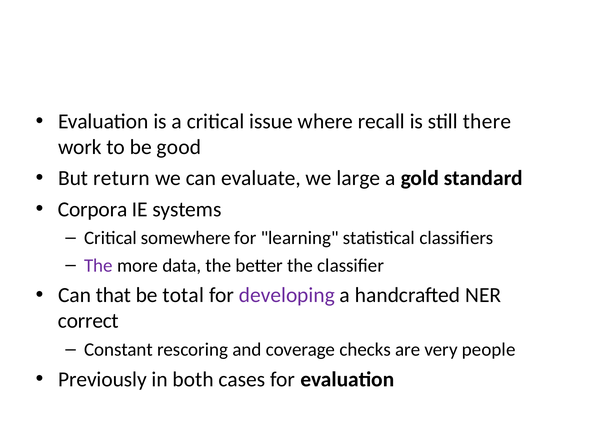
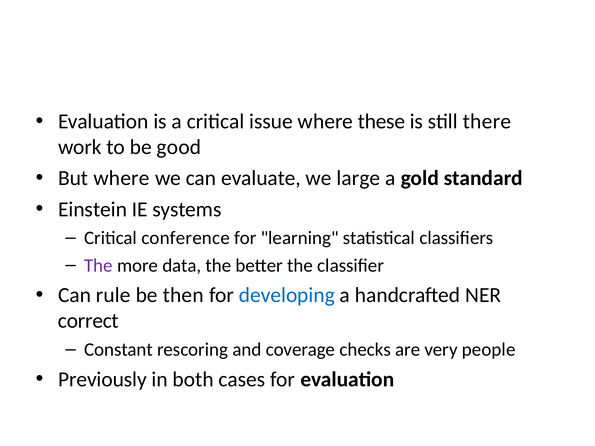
recall: recall -> these
But return: return -> where
Corpora: Corpora -> Einstein
somewhere: somewhere -> conference
that: that -> rule
total: total -> then
developing colour: purple -> blue
